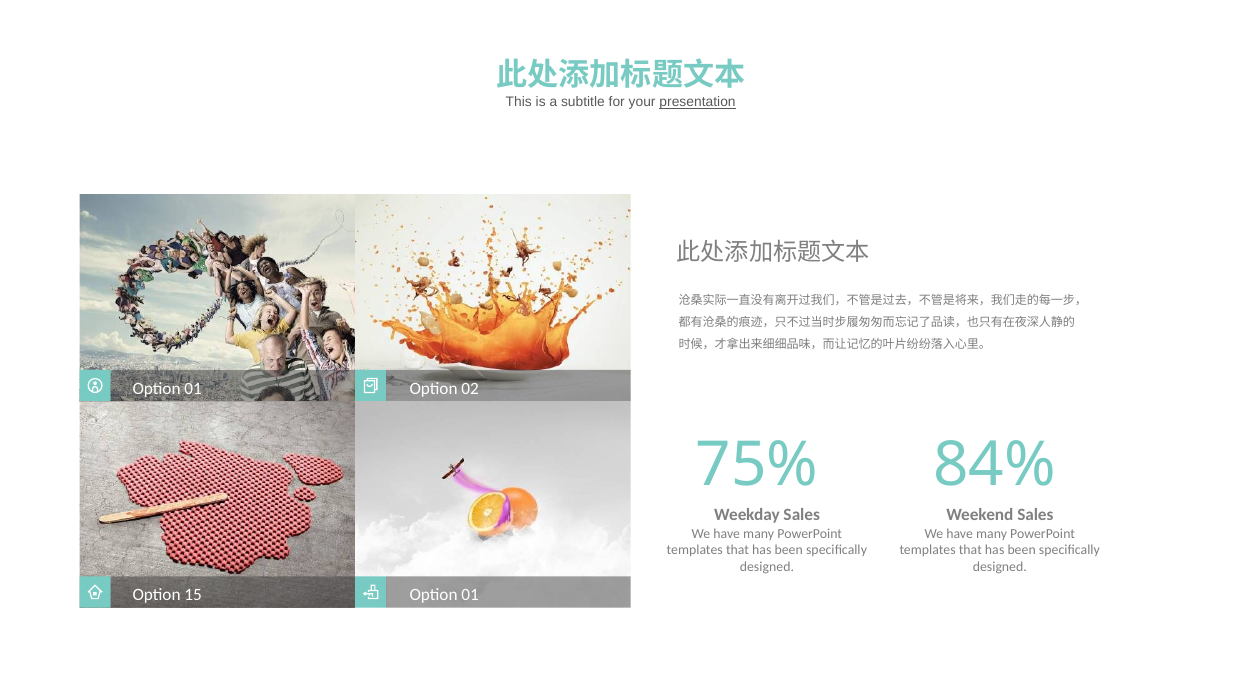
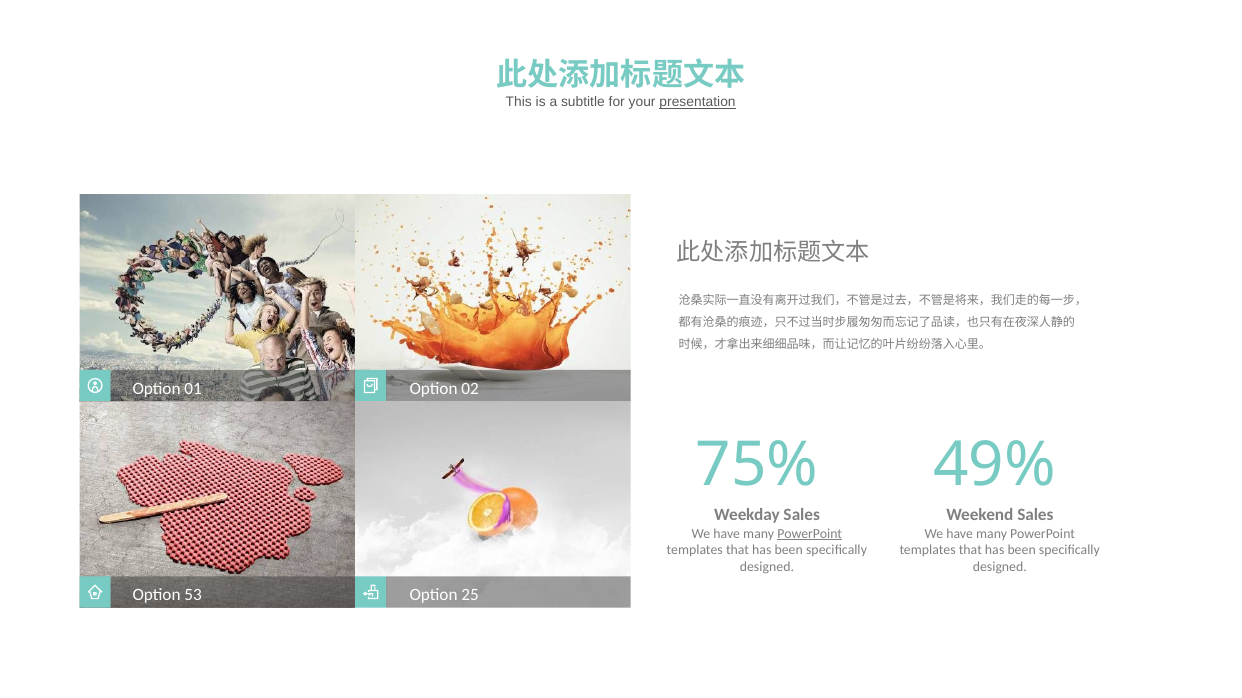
84%: 84% -> 49%
PowerPoint at (810, 534) underline: none -> present
15: 15 -> 53
01 at (470, 595): 01 -> 25
